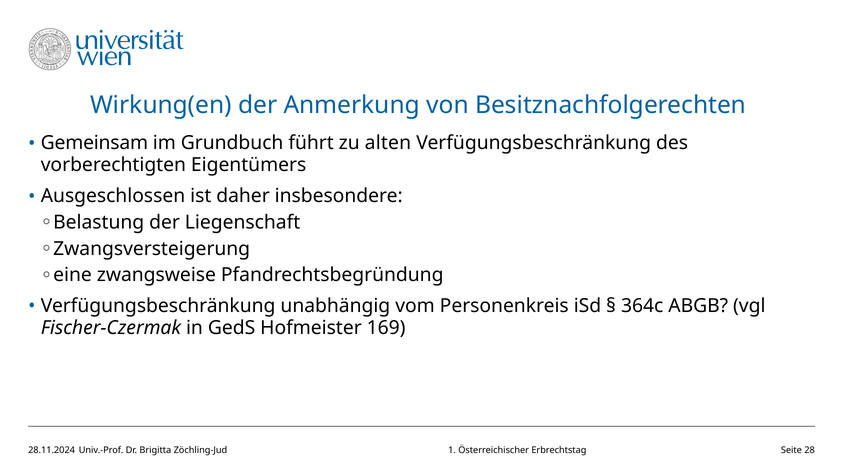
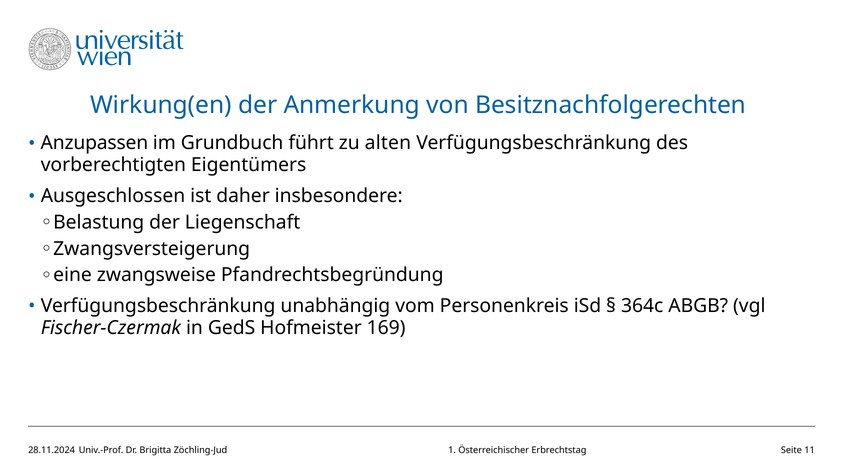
Gemeinsam: Gemeinsam -> Anzupassen
28: 28 -> 11
